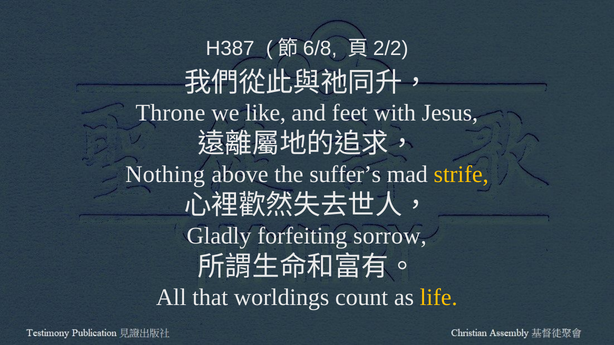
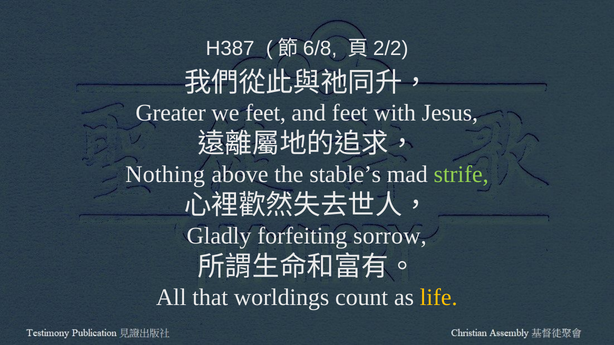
Throne: Throne -> Greater
we like: like -> feet
suffer’s: suffer’s -> stable’s
strife colour: yellow -> light green
